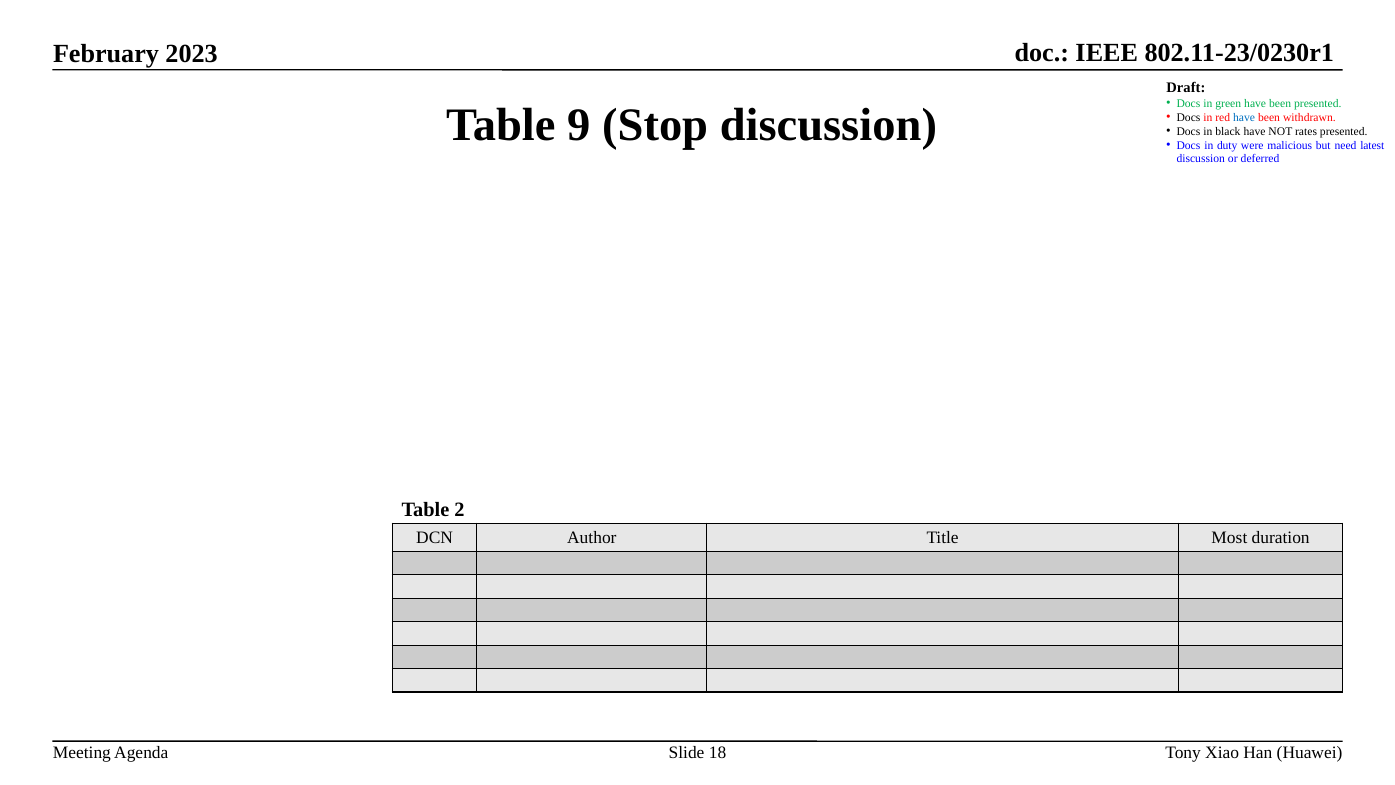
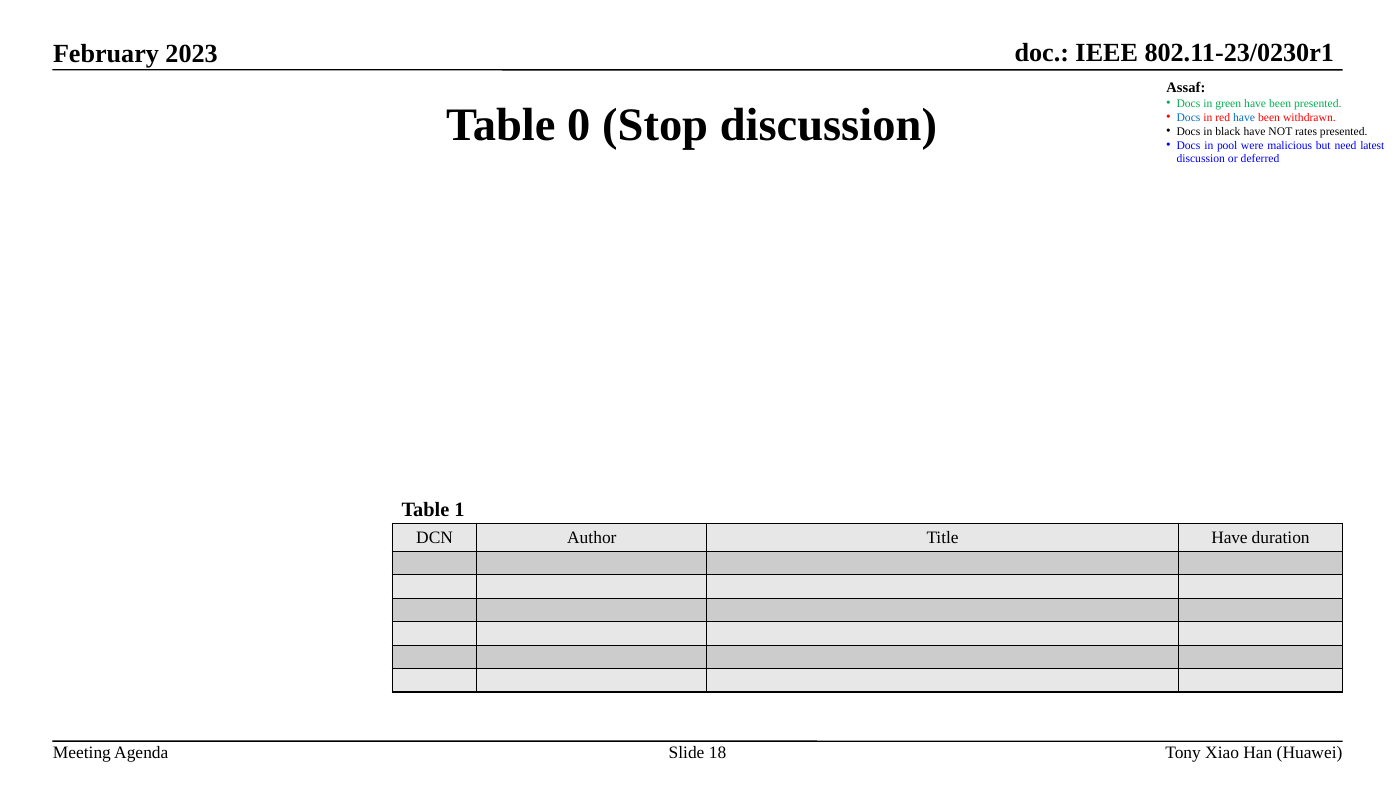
Draft: Draft -> Assaf
9: 9 -> 0
Docs at (1189, 117) colour: black -> blue
duty: duty -> pool
2: 2 -> 1
Title Most: Most -> Have
